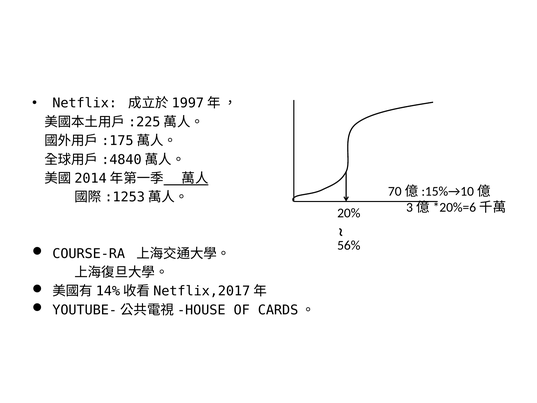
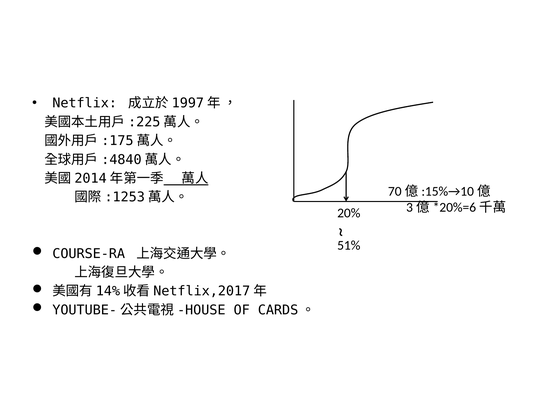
56%: 56% -> 51%
